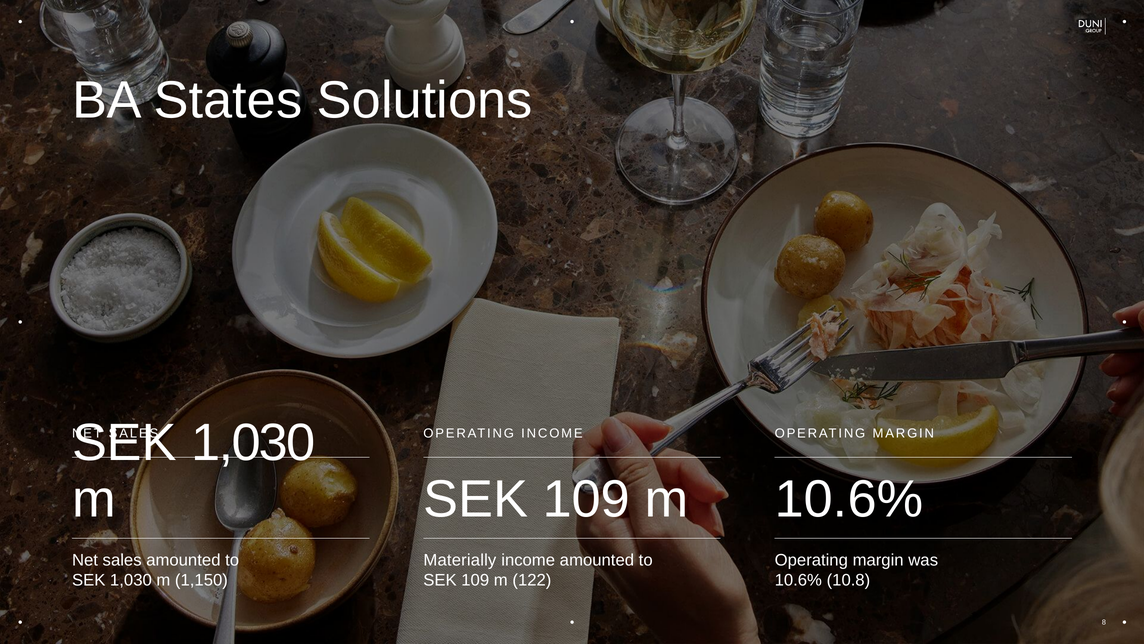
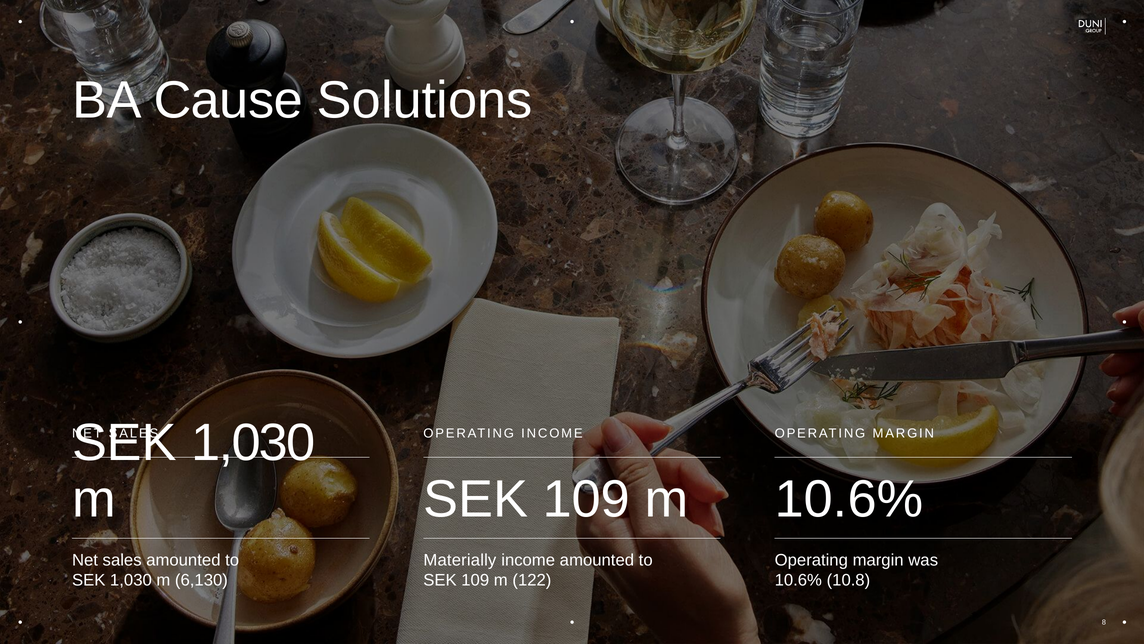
States: States -> Cause
1,150: 1,150 -> 6,130
